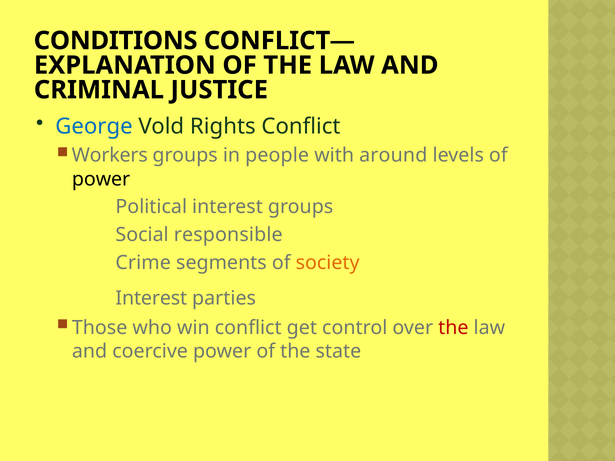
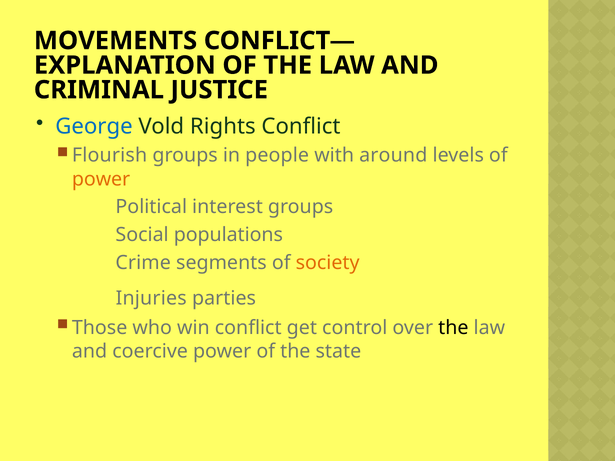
CONDITIONS: CONDITIONS -> MOVEMENTS
Workers: Workers -> Flourish
power at (101, 179) colour: black -> orange
responsible: responsible -> populations
Interest at (151, 298): Interest -> Injuries
the at (453, 328) colour: red -> black
